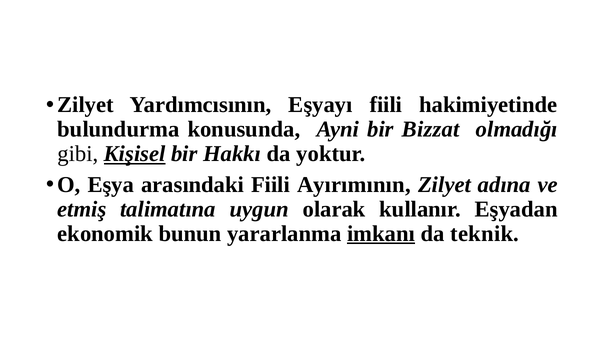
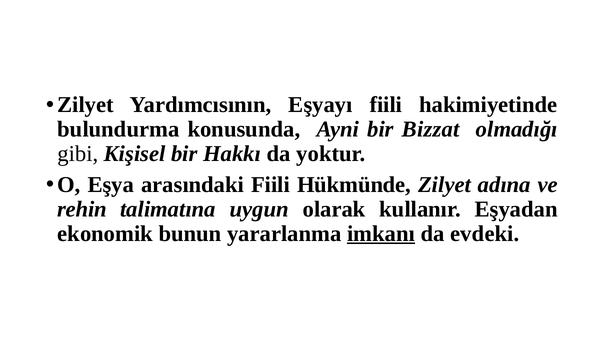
Kişisel underline: present -> none
Ayırımının: Ayırımının -> Hükmünde
etmiş: etmiş -> rehin
teknik: teknik -> evdeki
